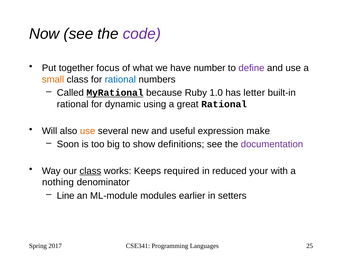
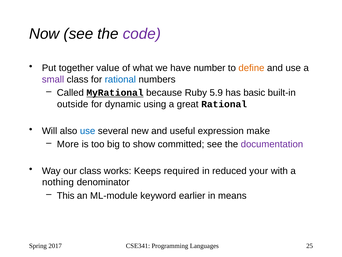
focus: focus -> value
define colour: purple -> orange
small colour: orange -> purple
1.0: 1.0 -> 5.9
letter: letter -> basic
rational at (73, 104): rational -> outside
use at (88, 131) colour: orange -> blue
Soon: Soon -> More
definitions: definitions -> committed
class at (90, 171) underline: present -> none
Line: Line -> This
modules: modules -> keyword
setters: setters -> means
